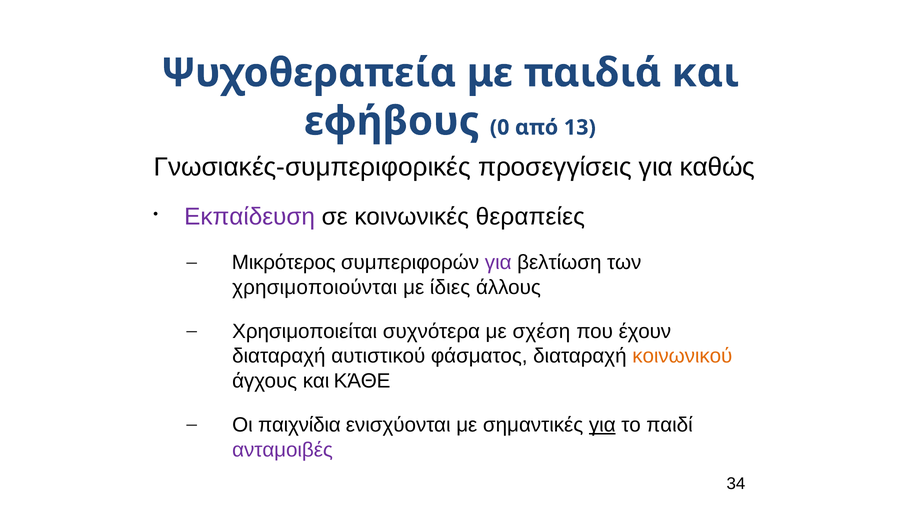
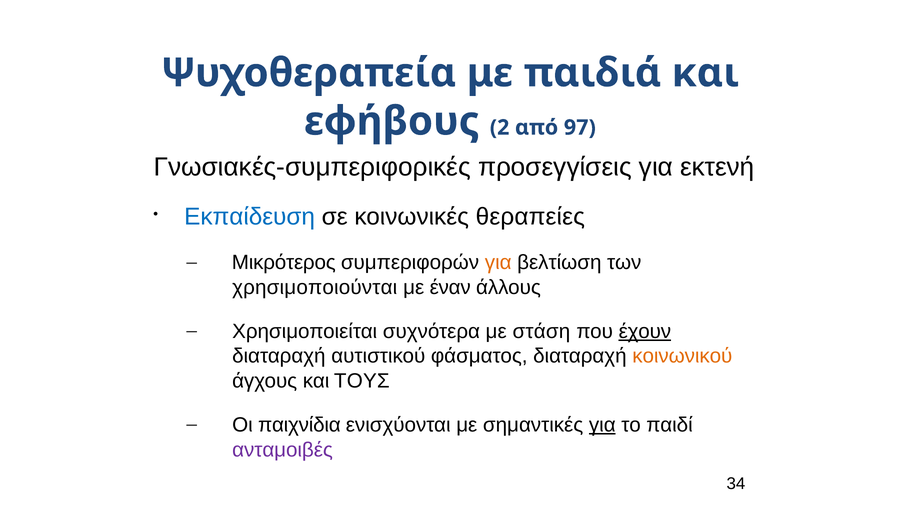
0: 0 -> 2
13: 13 -> 97
καθώς: καθώς -> εκτενή
Εκπαίδευση colour: purple -> blue
για at (498, 263) colour: purple -> orange
ίδιες: ίδιες -> έναν
σχέση: σχέση -> στάση
έχουν underline: none -> present
ΚΆΘΕ: ΚΆΘΕ -> ΤΟΥΣ
